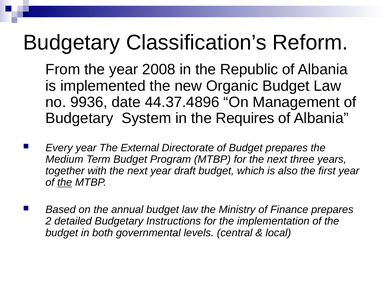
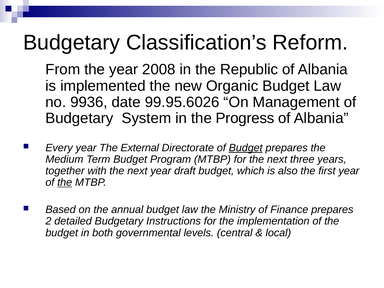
44.37.4896: 44.37.4896 -> 99.95.6026
Requires: Requires -> Progress
Budget at (246, 148) underline: none -> present
